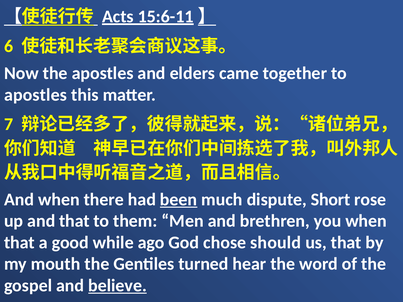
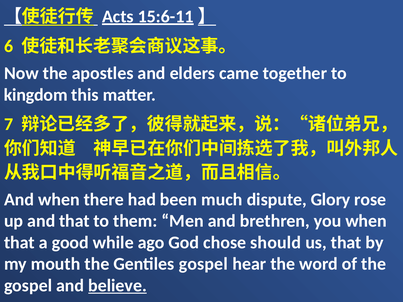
apostles at (36, 95): apostles -> kingdom
been underline: present -> none
Short: Short -> Glory
Gentiles turned: turned -> gospel
